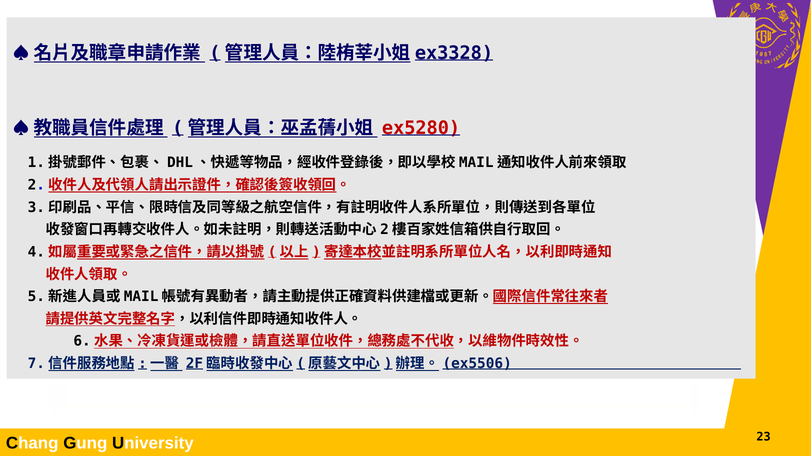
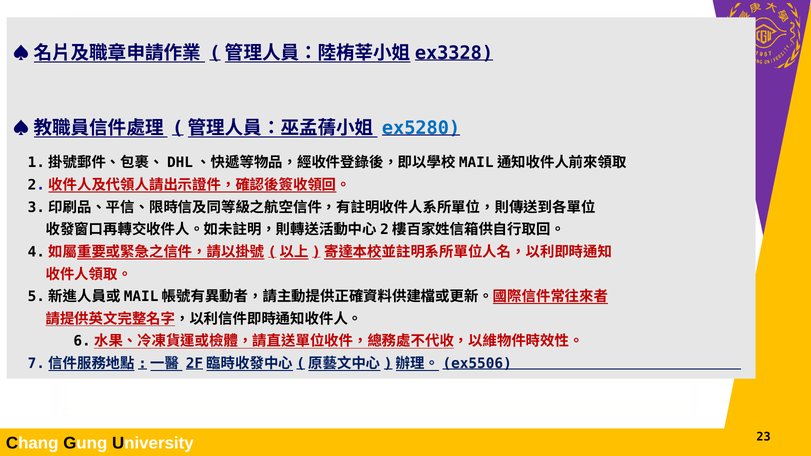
ex5280 colour: red -> blue
